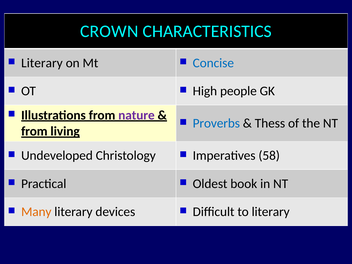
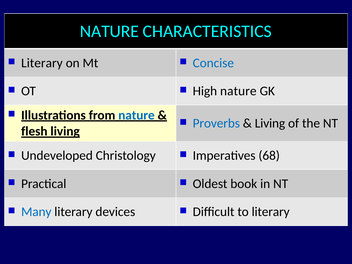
CROWN at (109, 31): CROWN -> NATURE
High people: people -> nature
nature at (136, 115) colour: purple -> blue
Thess at (270, 123): Thess -> Living
from at (34, 131): from -> flesh
58: 58 -> 68
Many colour: orange -> blue
